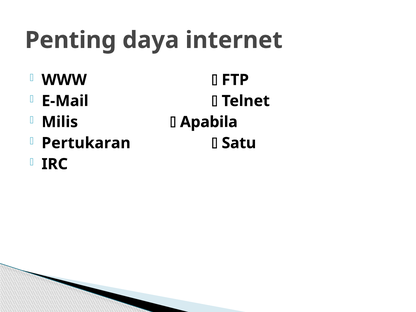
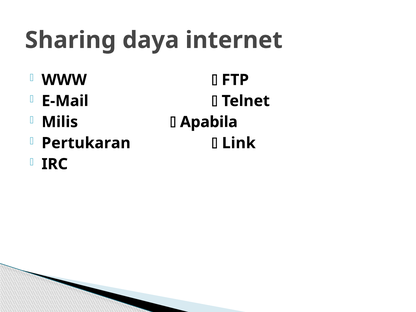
Penting: Penting -> Sharing
Satu: Satu -> Link
